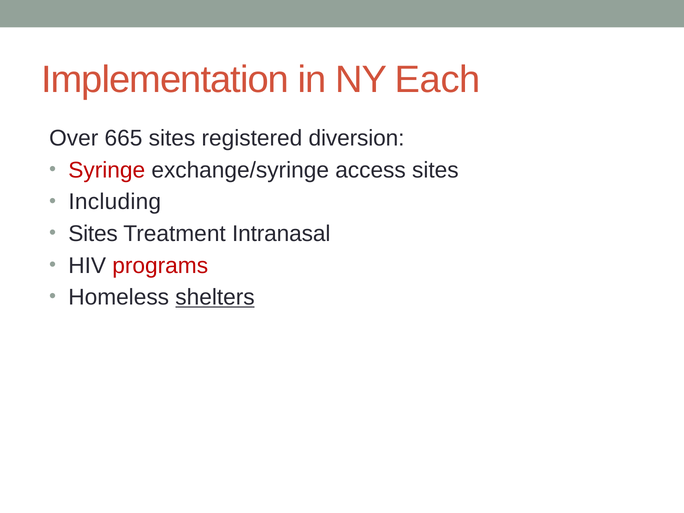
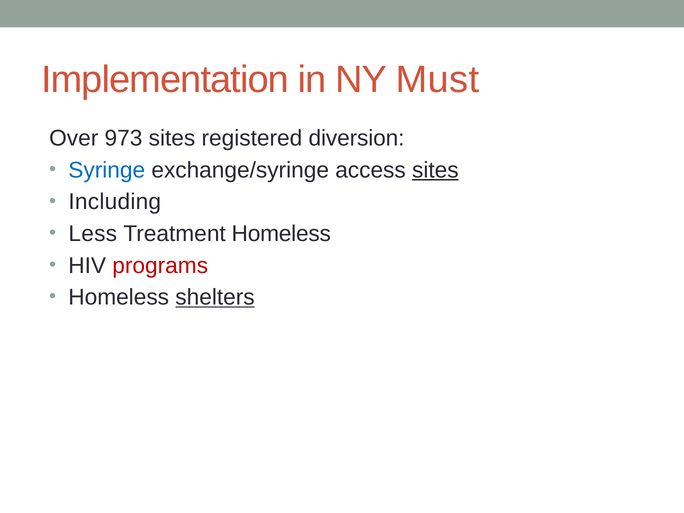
Each: Each -> Must
665: 665 -> 973
Syringe colour: red -> blue
sites at (435, 170) underline: none -> present
Sites at (93, 234): Sites -> Less
Treatment Intranasal: Intranasal -> Homeless
